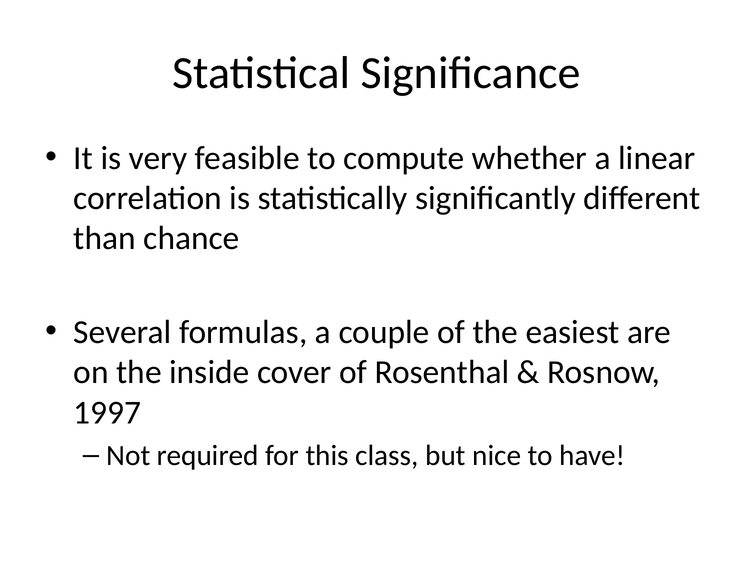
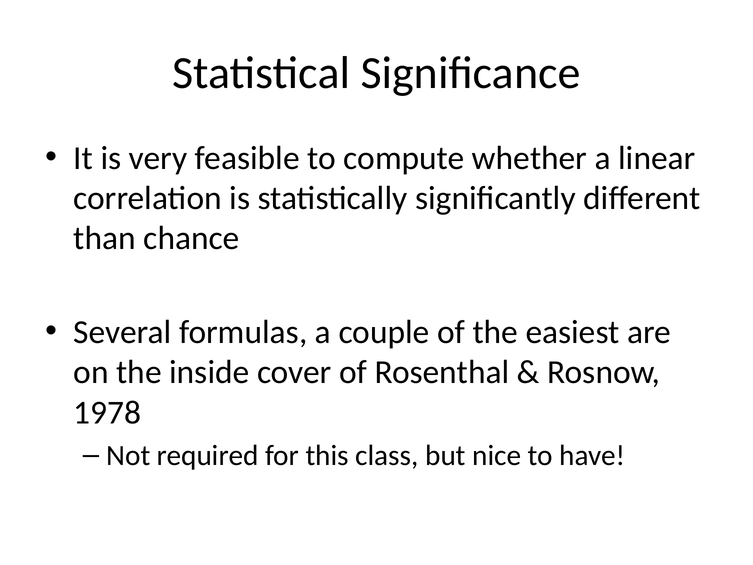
1997: 1997 -> 1978
